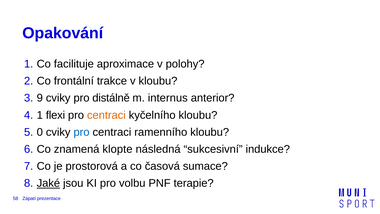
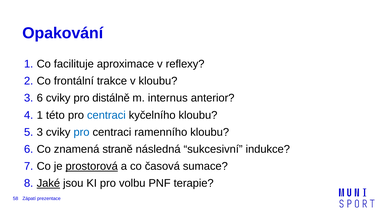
polohy: polohy -> reflexy
9 at (40, 98): 9 -> 6
flexi: flexi -> této
centraci at (106, 115) colour: orange -> blue
0 at (40, 132): 0 -> 3
klopte: klopte -> straně
prostorová underline: none -> present
